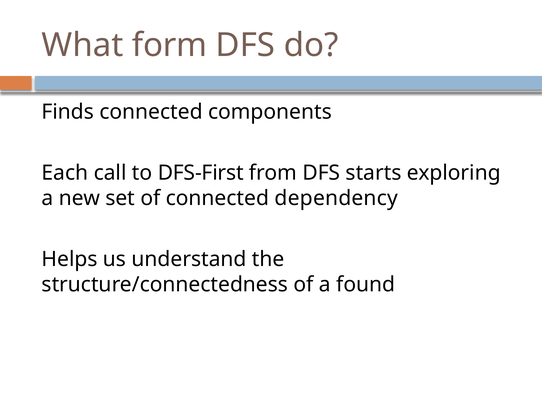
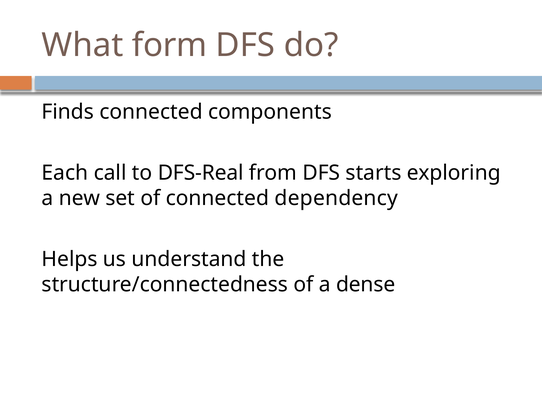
DFS-First: DFS-First -> DFS-Real
found: found -> dense
